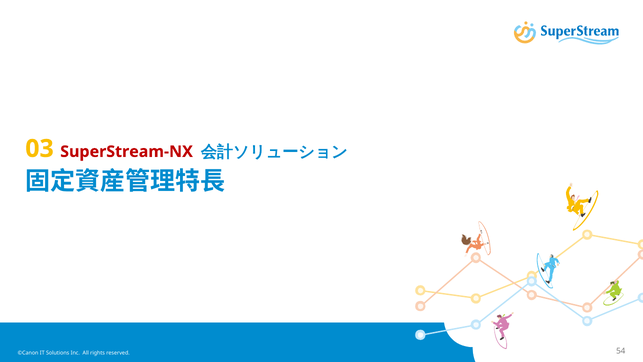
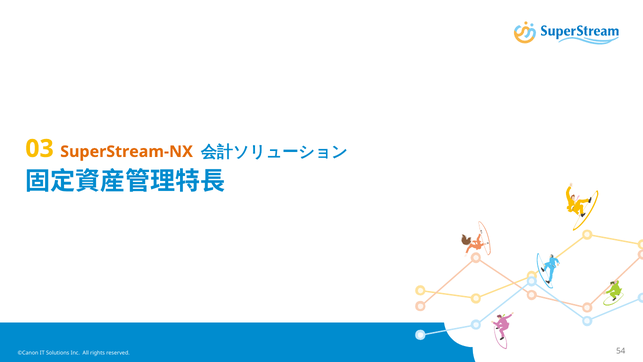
SuperStream-NX colour: red -> orange
